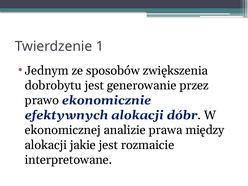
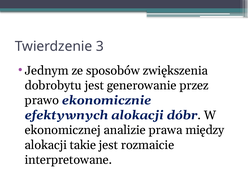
1: 1 -> 3
jakie: jakie -> takie
